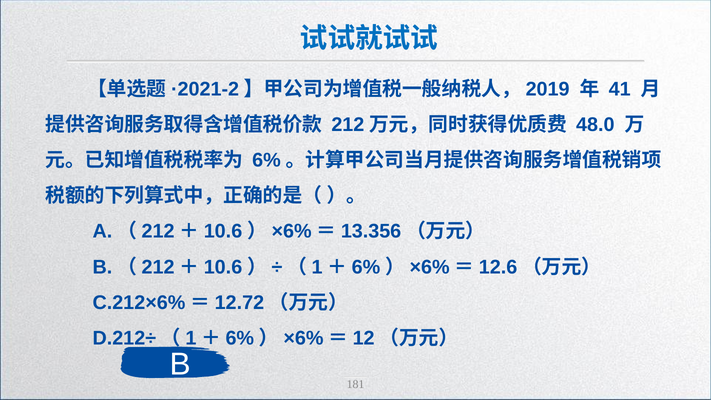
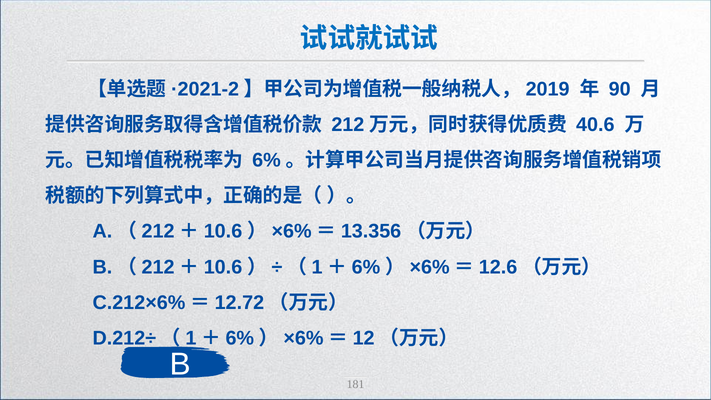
41: 41 -> 90
48.0: 48.0 -> 40.6
